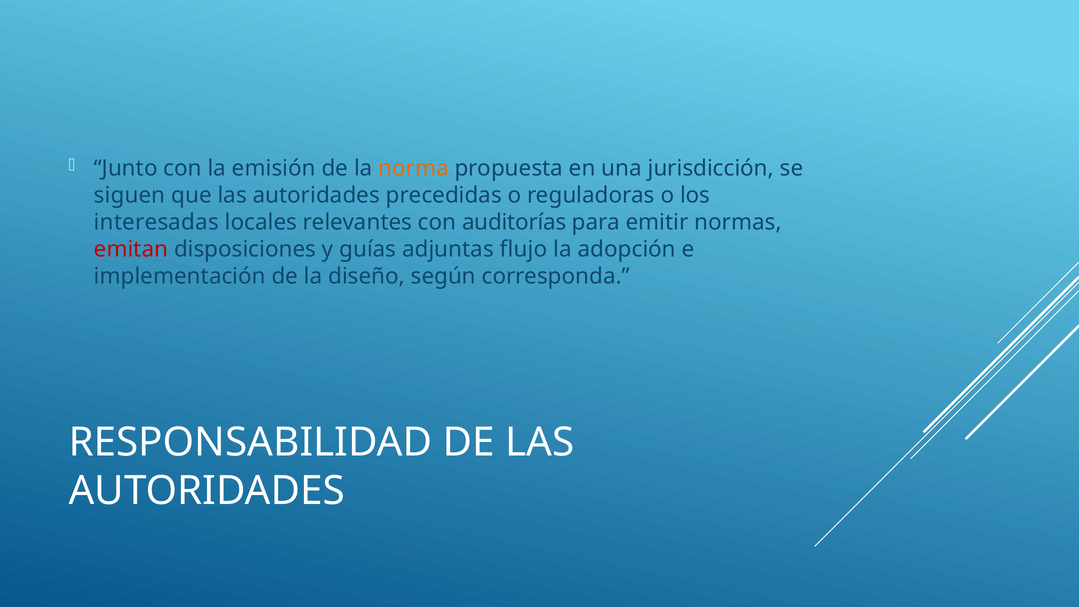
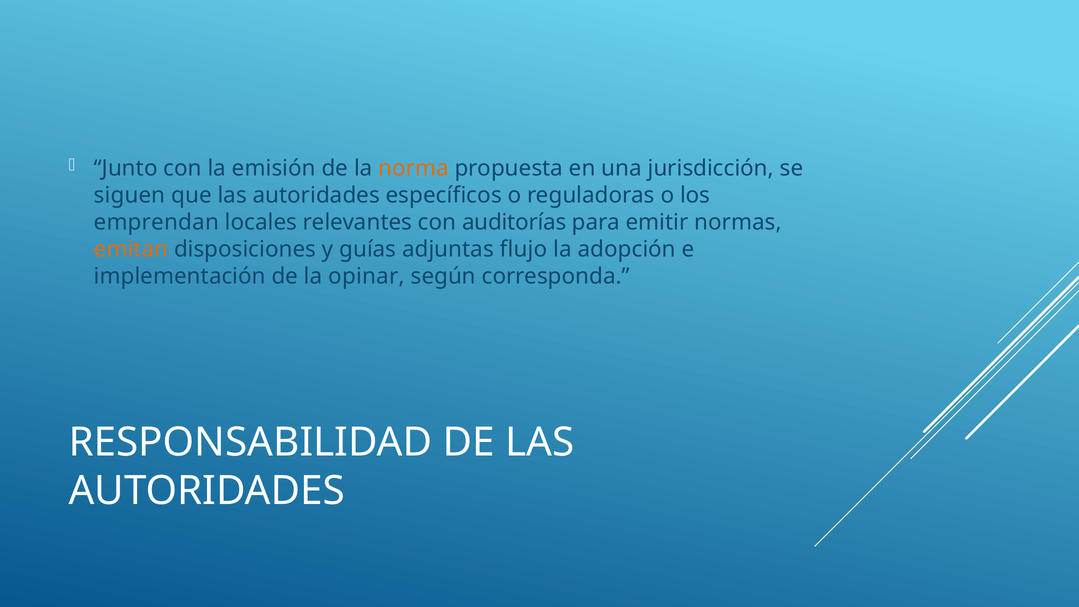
precedidas: precedidas -> específicos
interesadas: interesadas -> emprendan
emitan colour: red -> orange
diseño: diseño -> opinar
